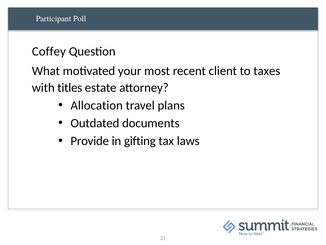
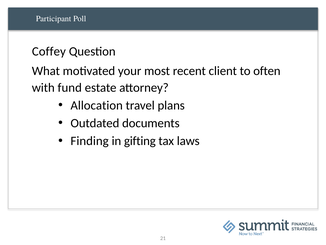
taxes: taxes -> often
titles: titles -> fund
Provide: Provide -> Finding
